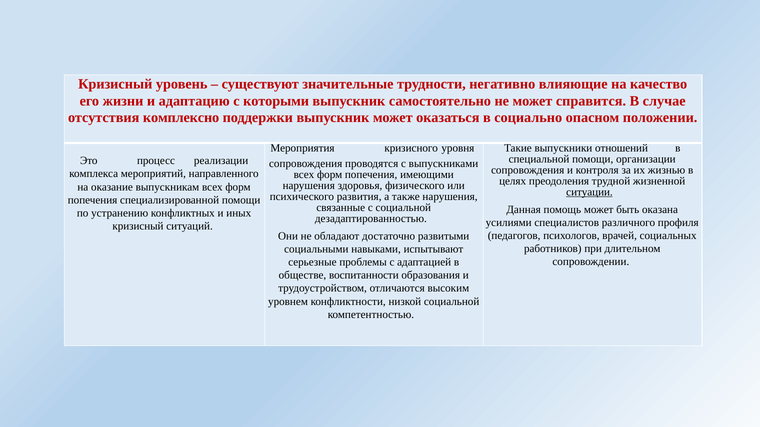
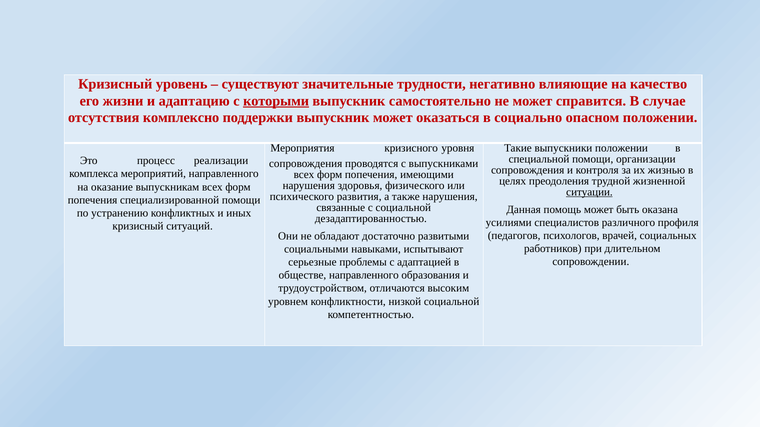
которыми underline: none -> present
выпускники отношений: отношений -> положении
обществе воспитанности: воспитанности -> направленного
